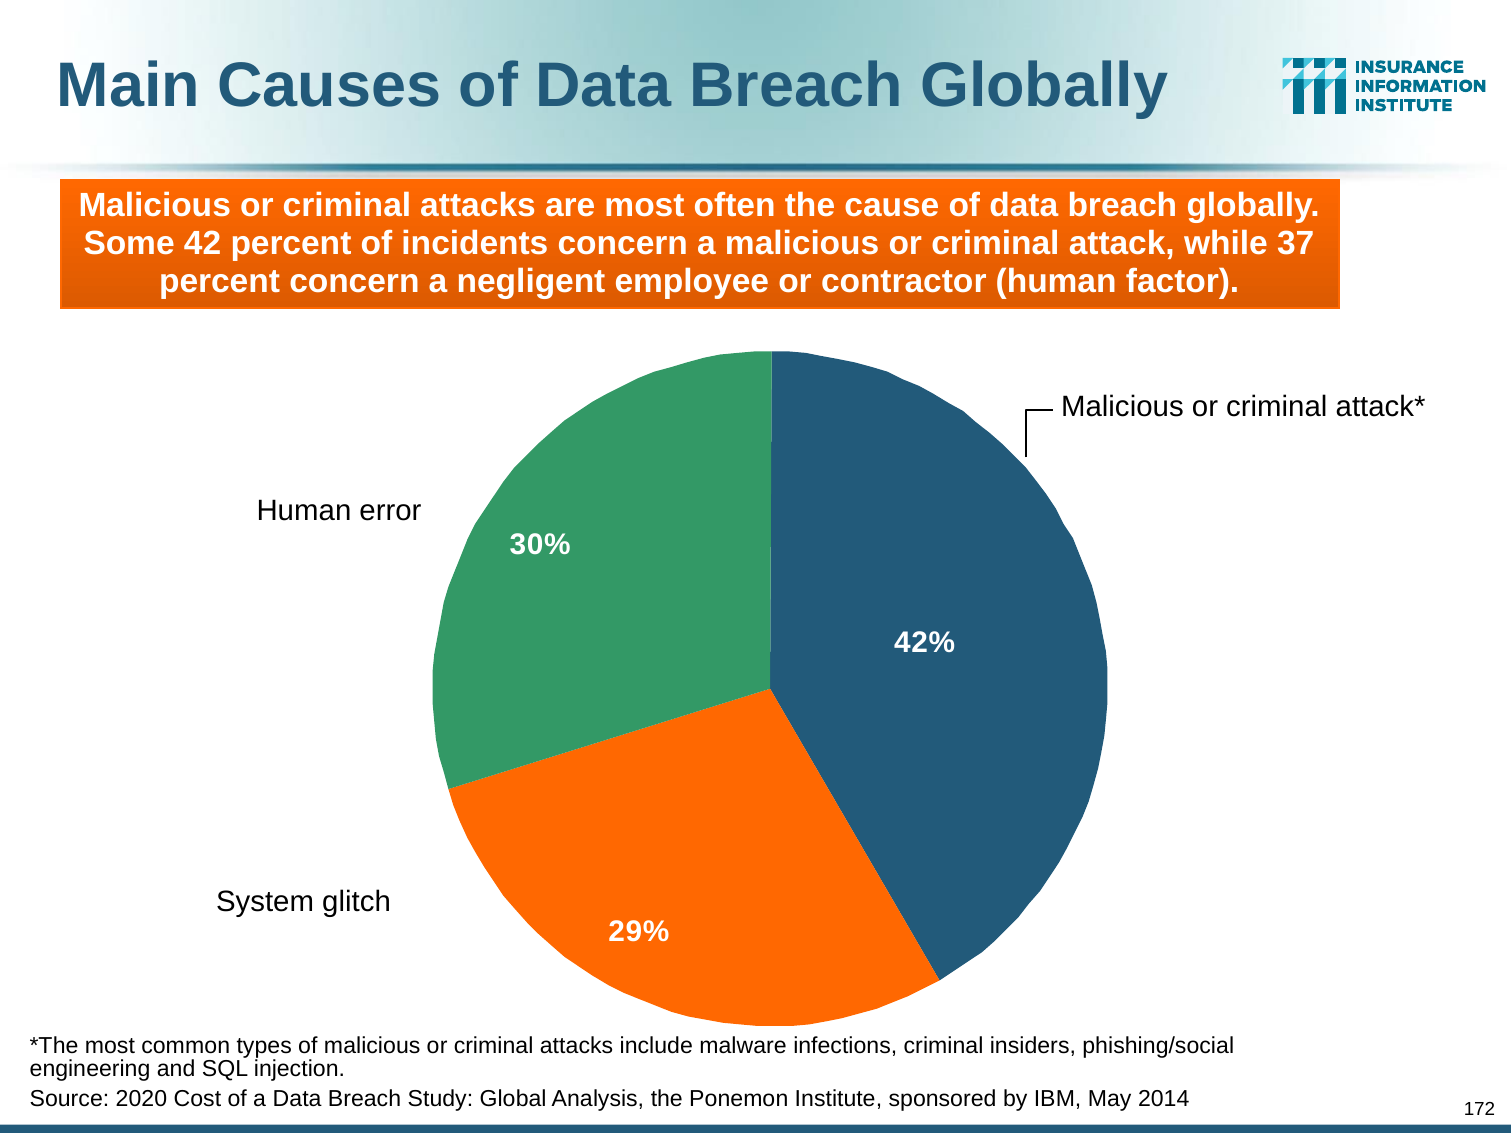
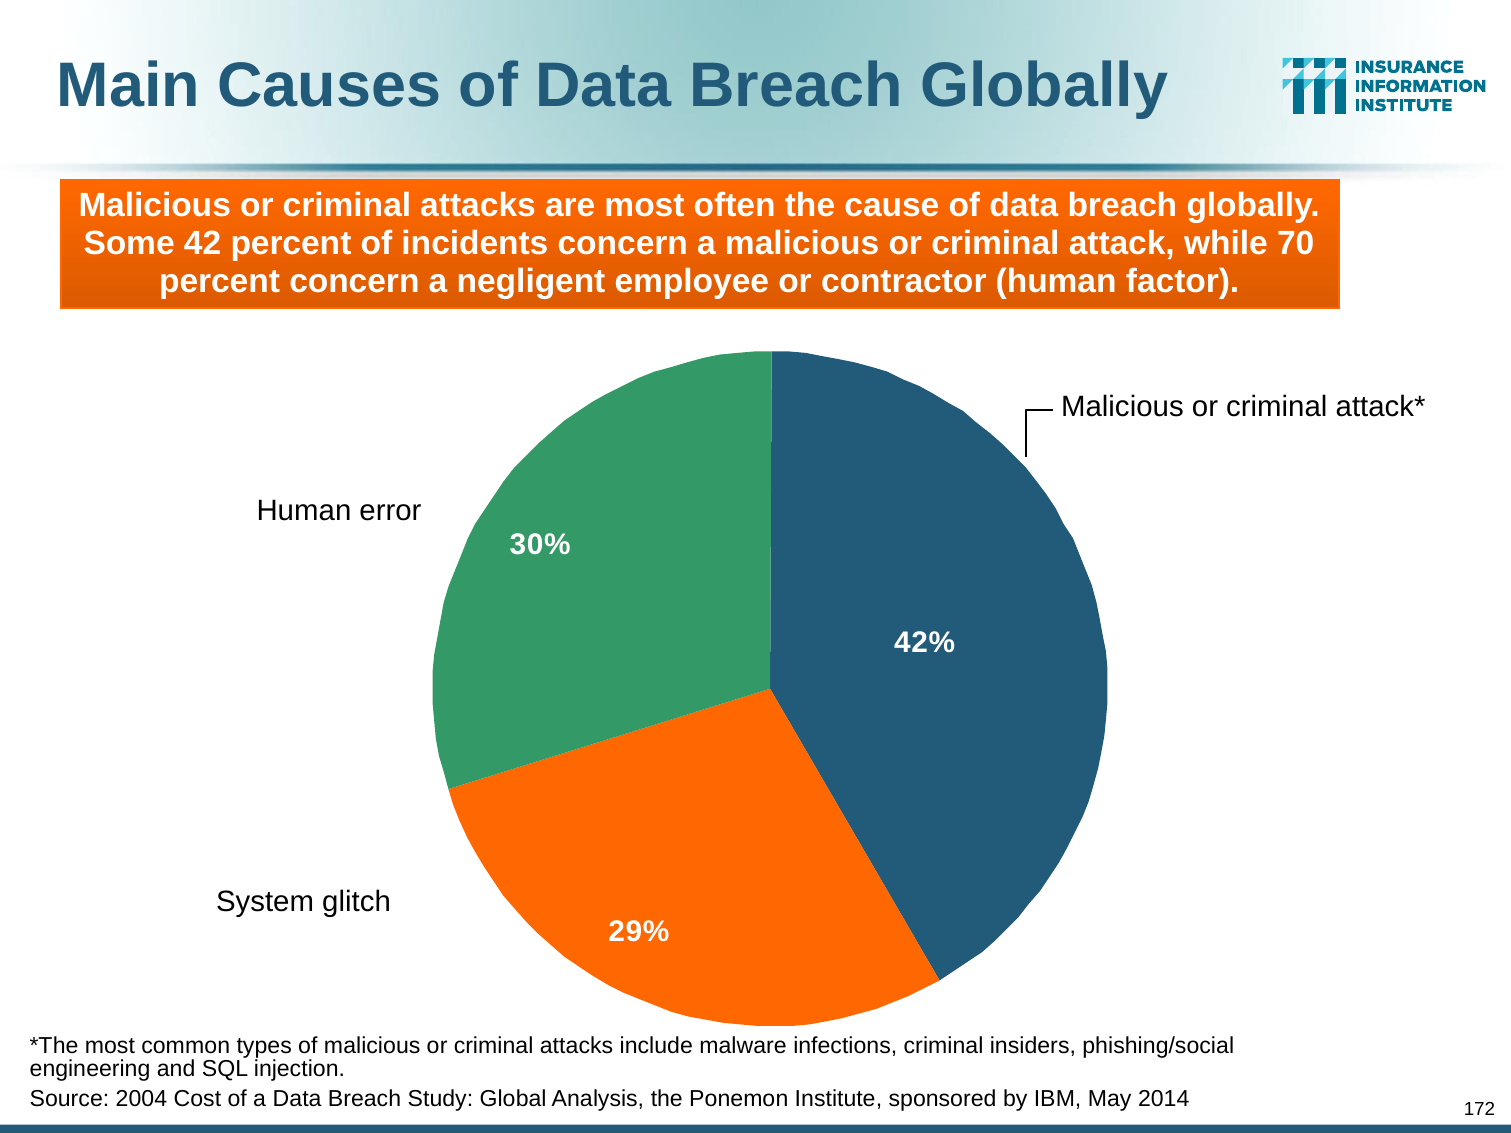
37: 37 -> 70
2020: 2020 -> 2004
